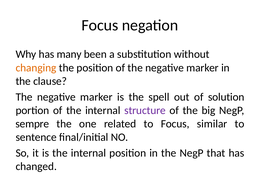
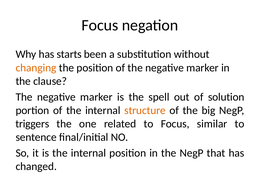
many: many -> starts
structure colour: purple -> orange
sempre: sempre -> triggers
